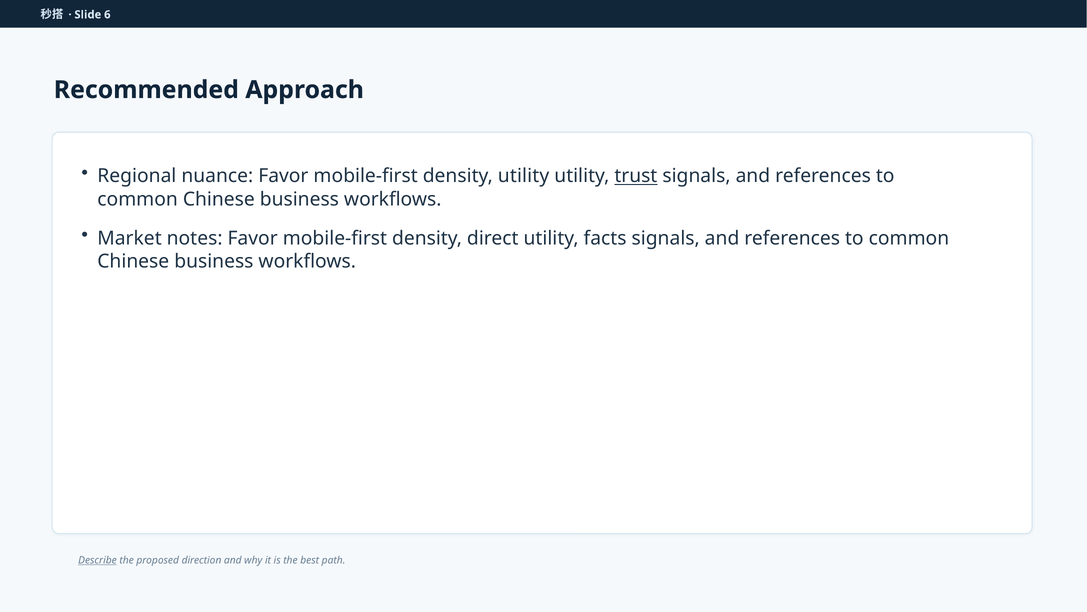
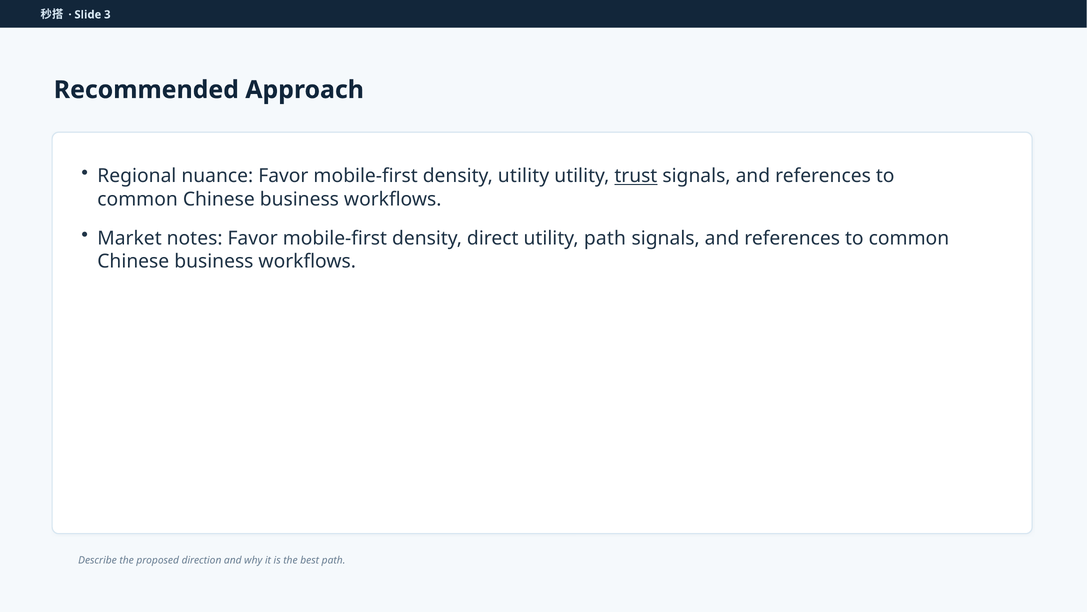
6: 6 -> 3
utility facts: facts -> path
Describe underline: present -> none
